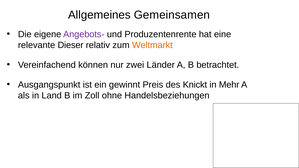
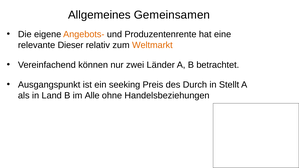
Angebots- colour: purple -> orange
gewinnt: gewinnt -> seeking
Knickt: Knickt -> Durch
Mehr: Mehr -> Stellt
Zoll: Zoll -> Alle
